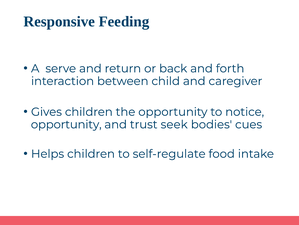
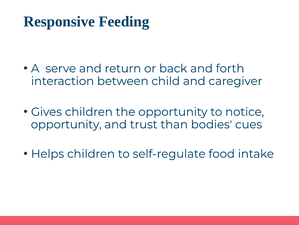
seek: seek -> than
